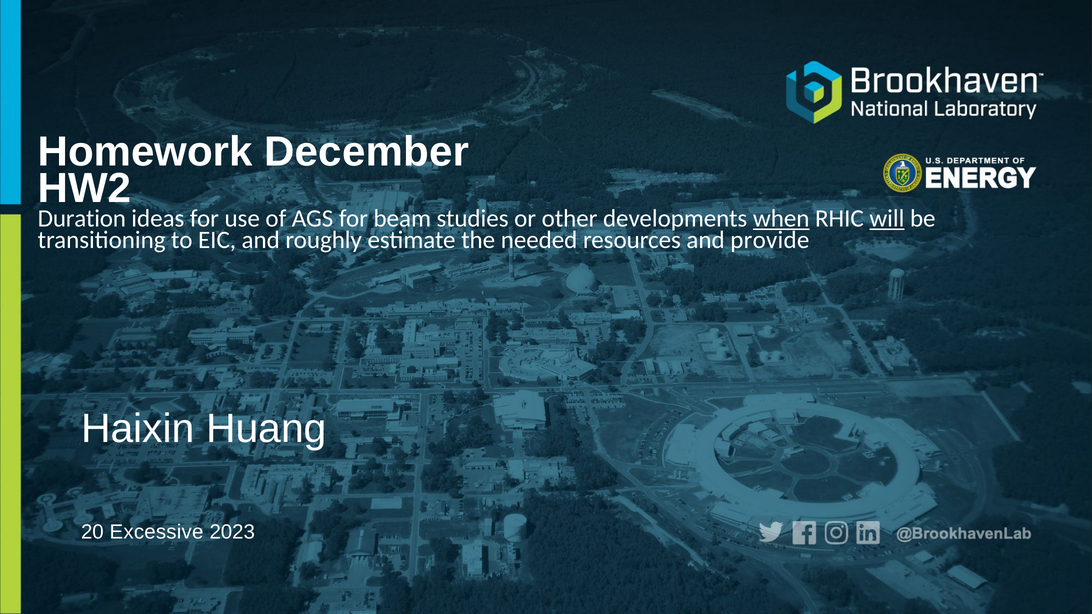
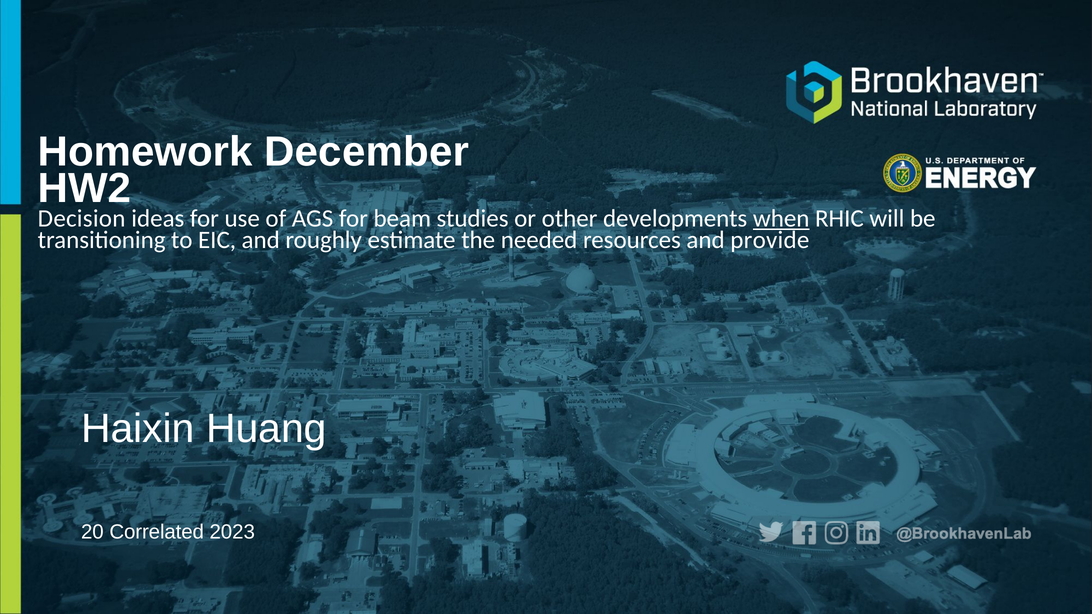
Duration: Duration -> Decision
will underline: present -> none
Excessive: Excessive -> Correlated
